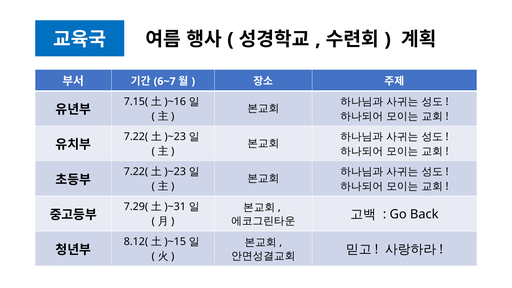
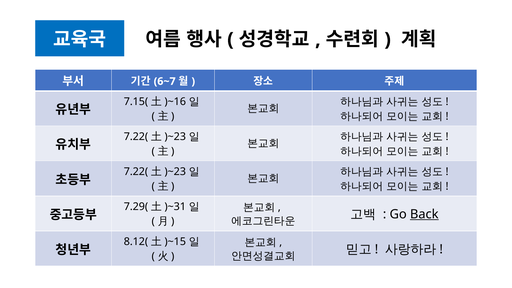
Back underline: none -> present
